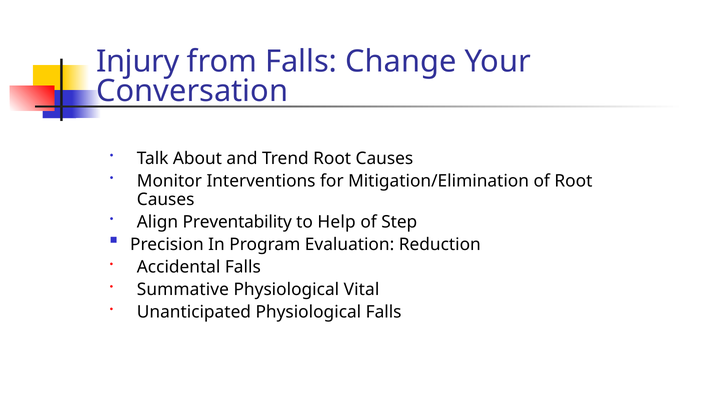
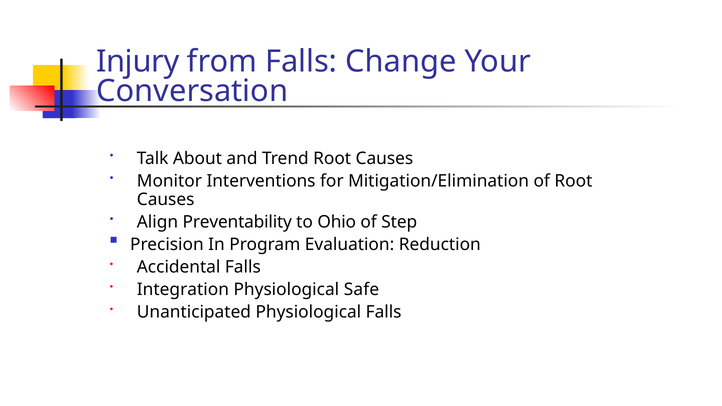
Help: Help -> Ohio
Summative: Summative -> Integration
Vital: Vital -> Safe
